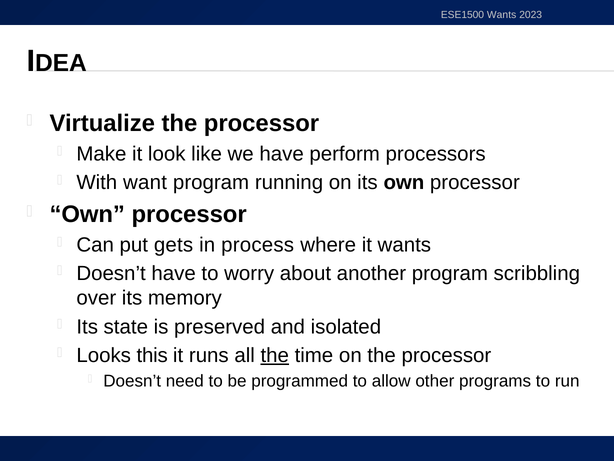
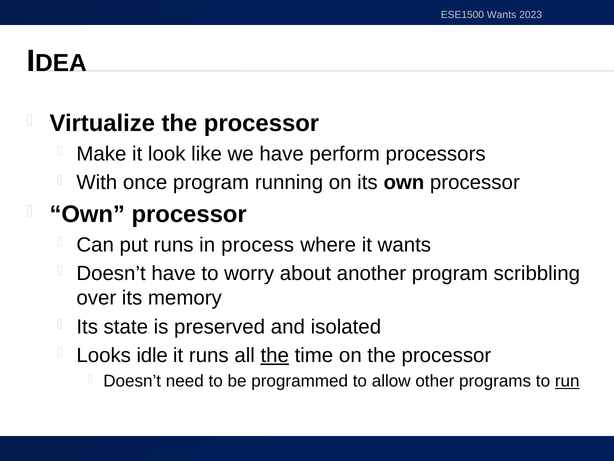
want: want -> once
put gets: gets -> runs
this: this -> idle
run underline: none -> present
